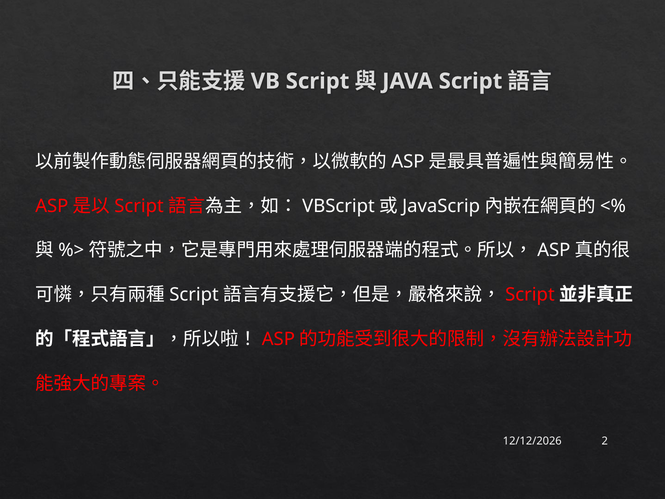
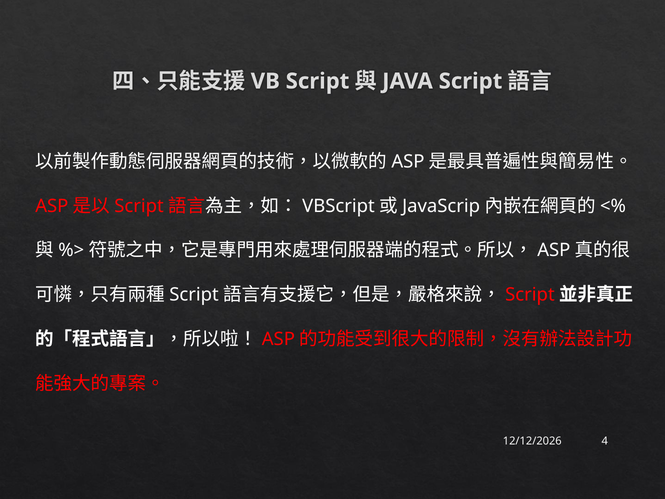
2: 2 -> 4
